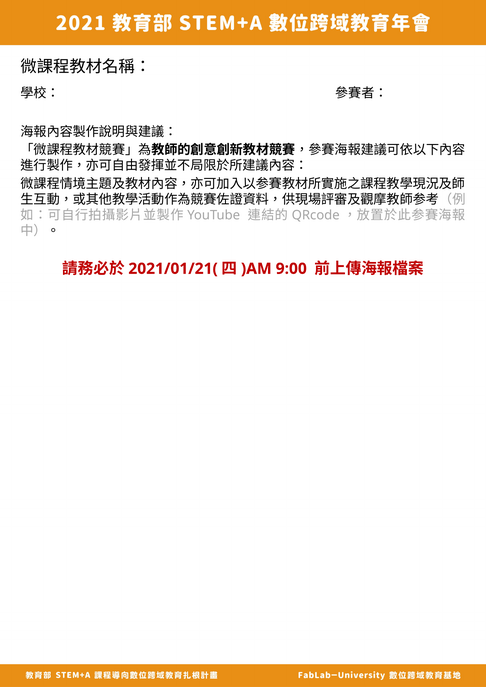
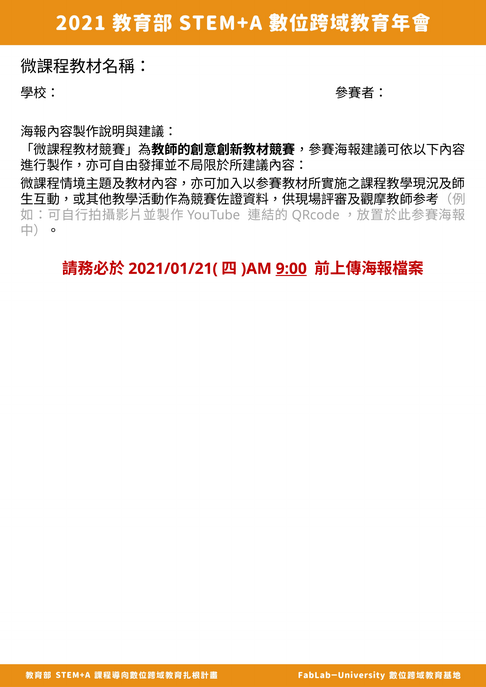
9:00 underline: none -> present
